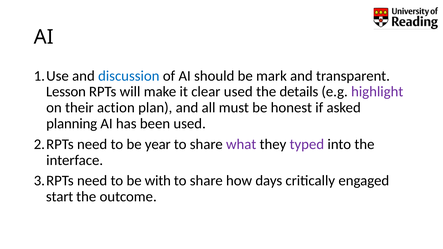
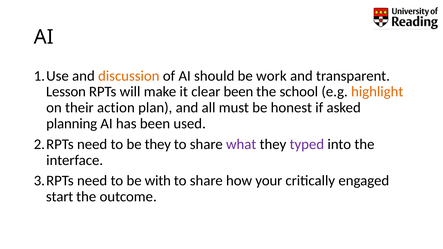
discussion colour: blue -> orange
mark: mark -> work
clear used: used -> been
details: details -> school
highlight colour: purple -> orange
be year: year -> they
days: days -> your
